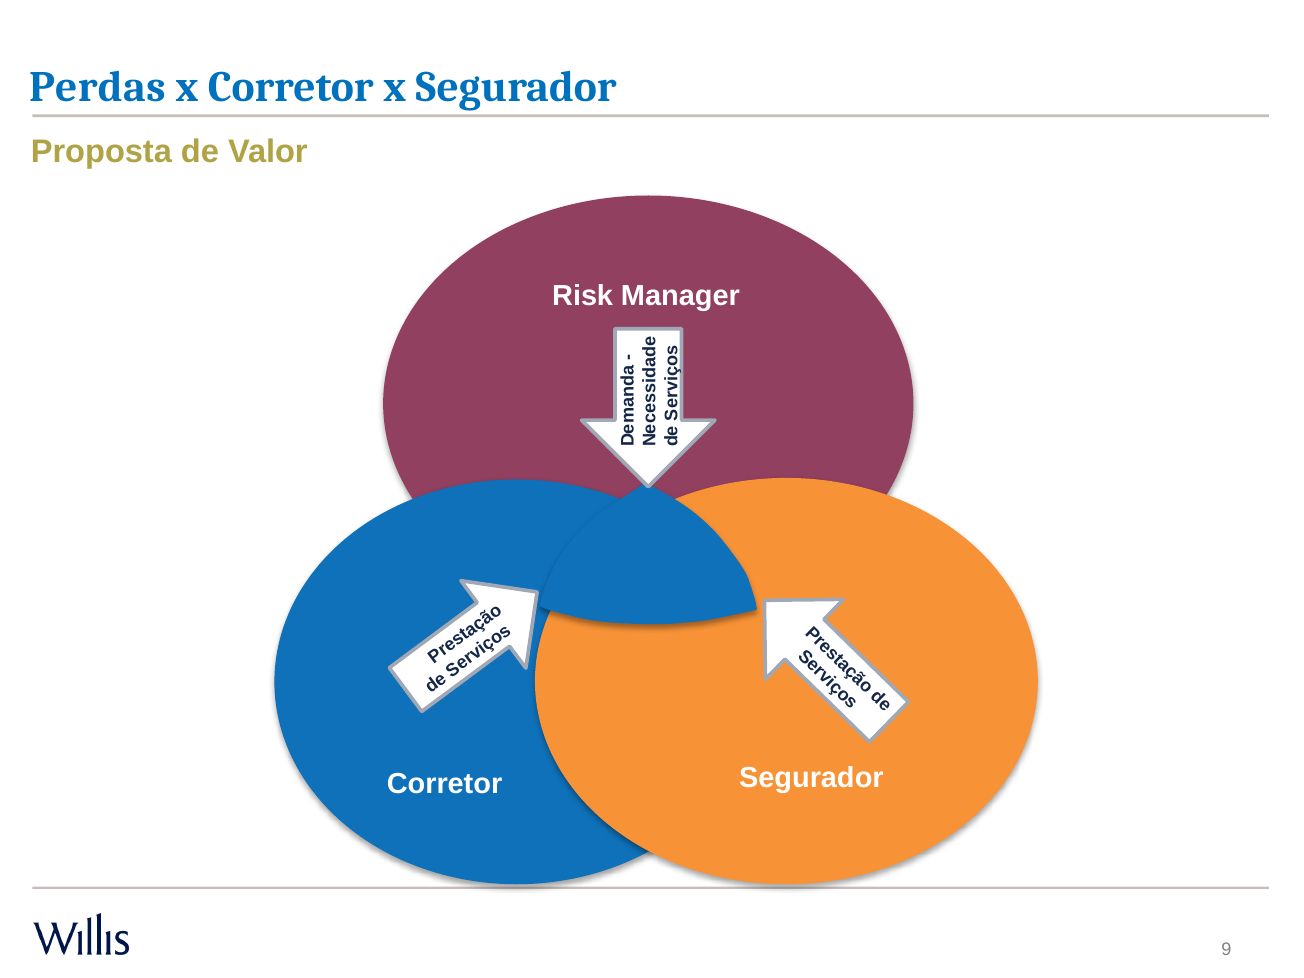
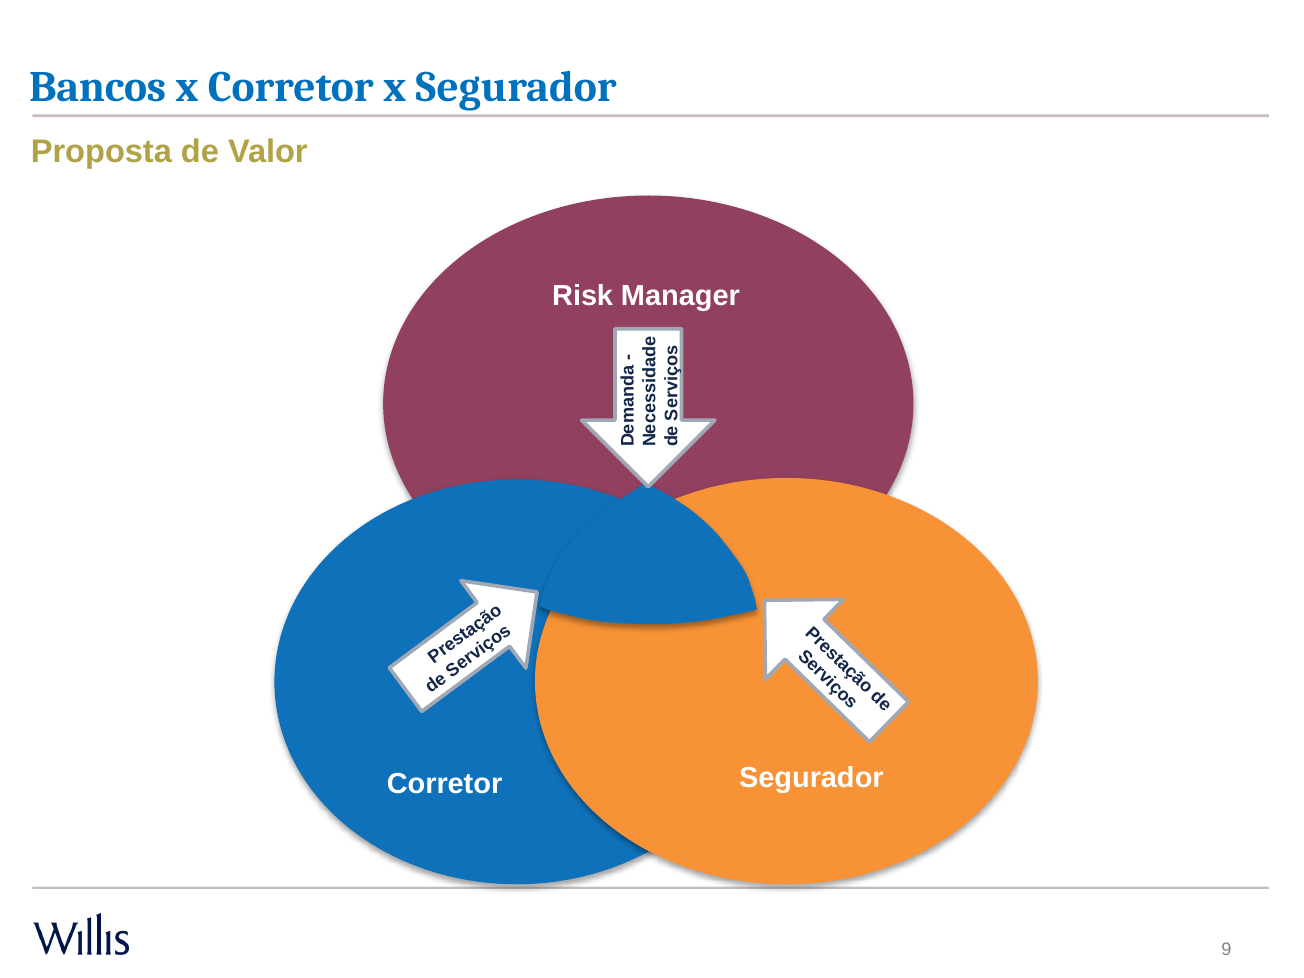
Perdas: Perdas -> Bancos
